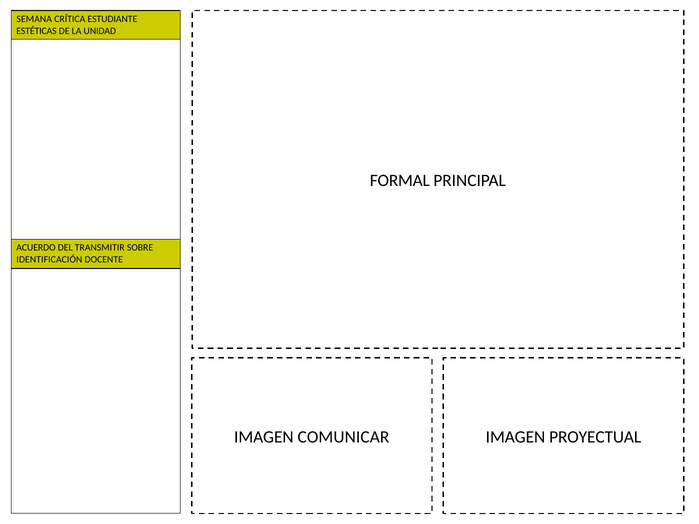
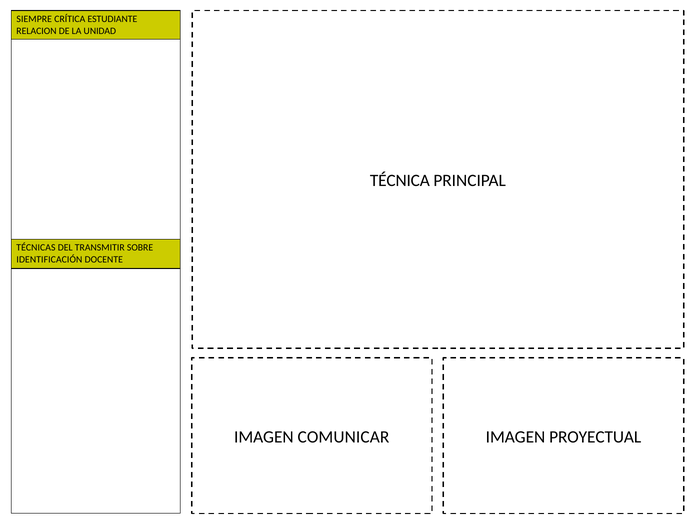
SEMANA: SEMANA -> SIEMPRE
ESTÉTICAS: ESTÉTICAS -> RELACION
FORMAL: FORMAL -> TÉCNICA
ACUERDO: ACUERDO -> TÉCNICAS
